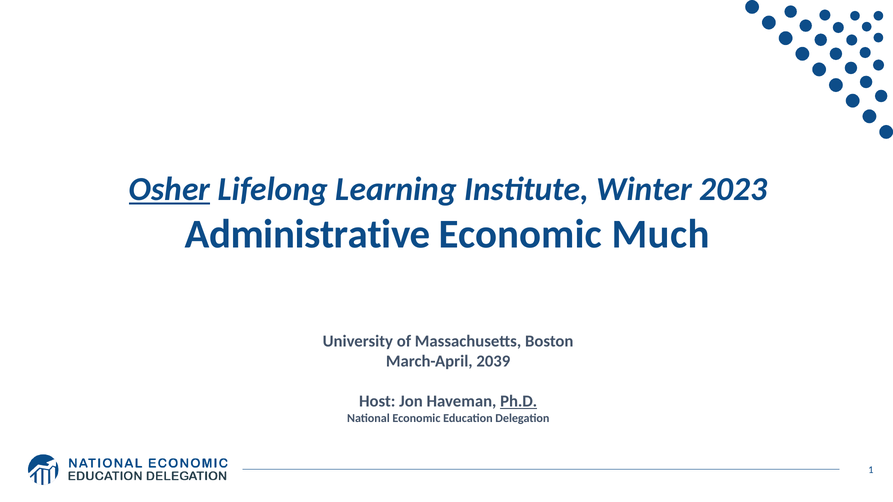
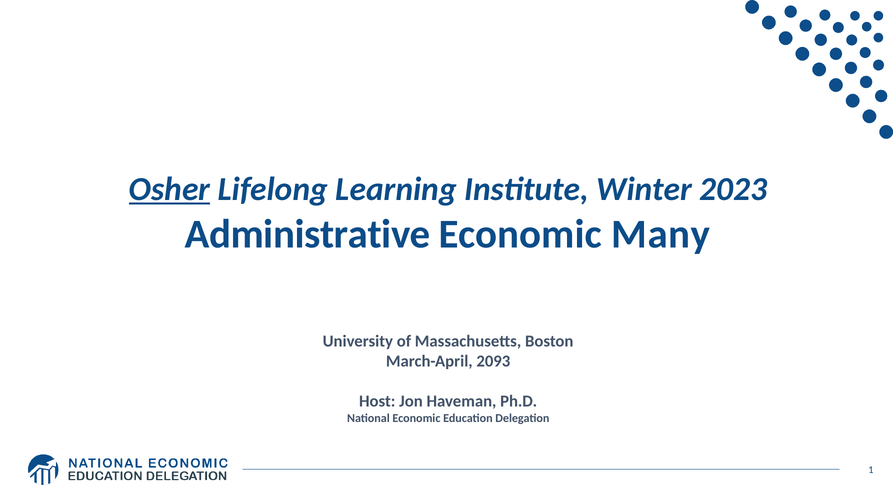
Much: Much -> Many
2039: 2039 -> 2093
Ph.D underline: present -> none
